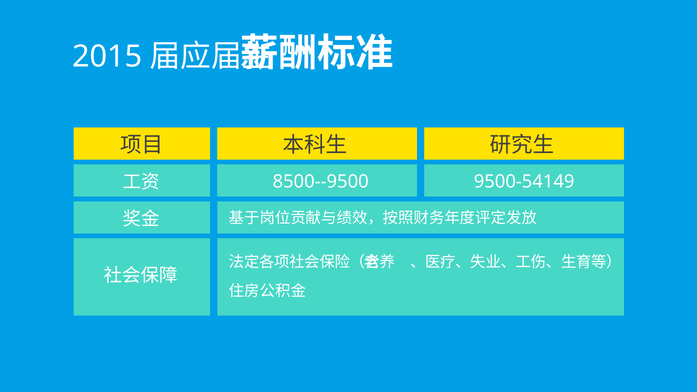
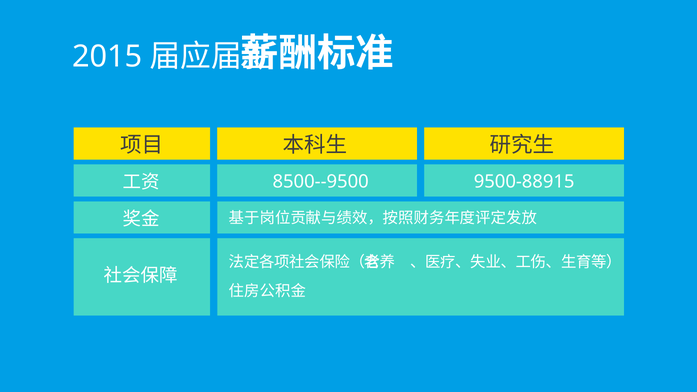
9500-54149: 9500-54149 -> 9500-88915
